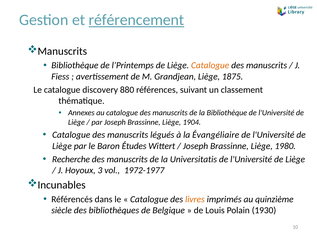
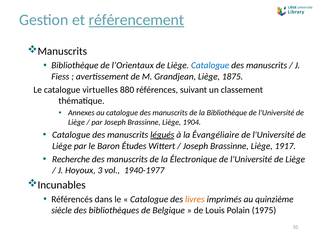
l’Printemps: l’Printemps -> l’Orientaux
Catalogue at (210, 65) colour: orange -> blue
discovery: discovery -> virtuelles
légués underline: none -> present
1980: 1980 -> 1917
Universitatis: Universitatis -> Électronique
1972-1977: 1972-1977 -> 1940-1977
1930: 1930 -> 1975
